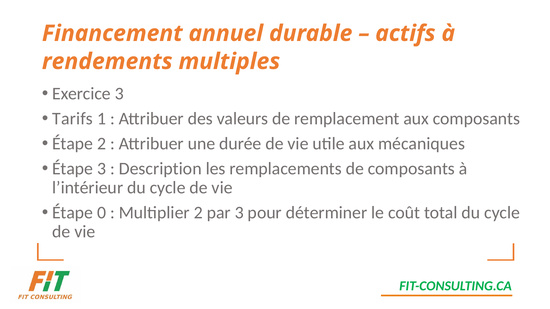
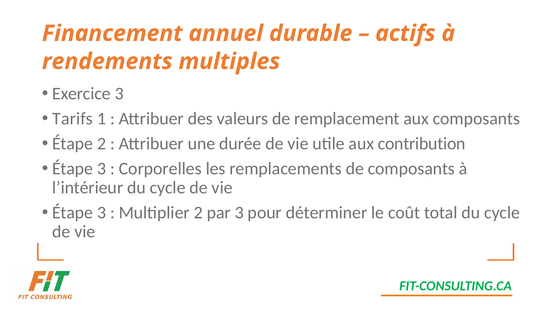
mécaniques: mécaniques -> contribution
Description: Description -> Corporelles
0 at (102, 213): 0 -> 3
